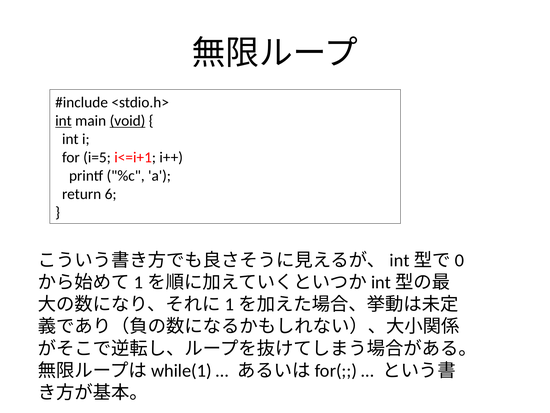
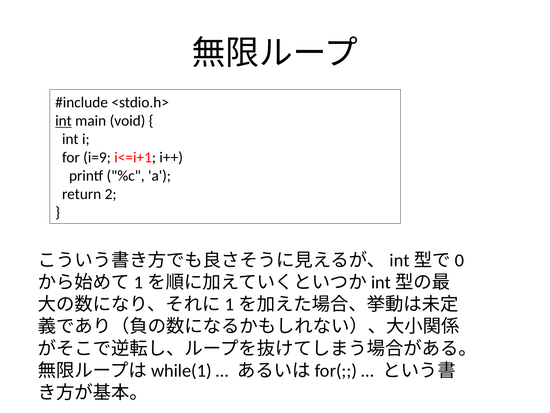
void underline: present -> none
i=5: i=5 -> i=9
6: 6 -> 2
